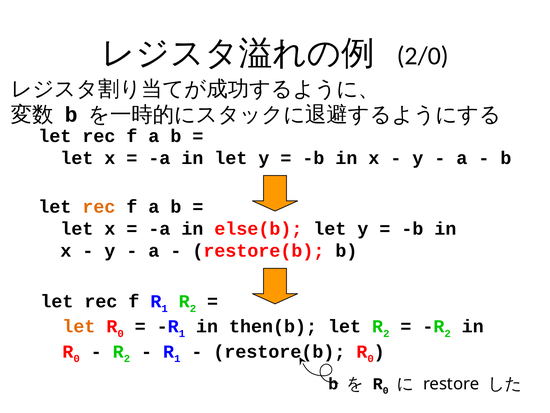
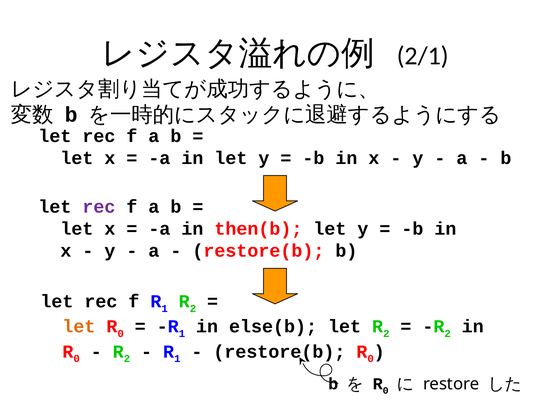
2/0: 2/0 -> 2/1
rec at (99, 207) colour: orange -> purple
else(b: else(b -> then(b
then(b: then(b -> else(b
